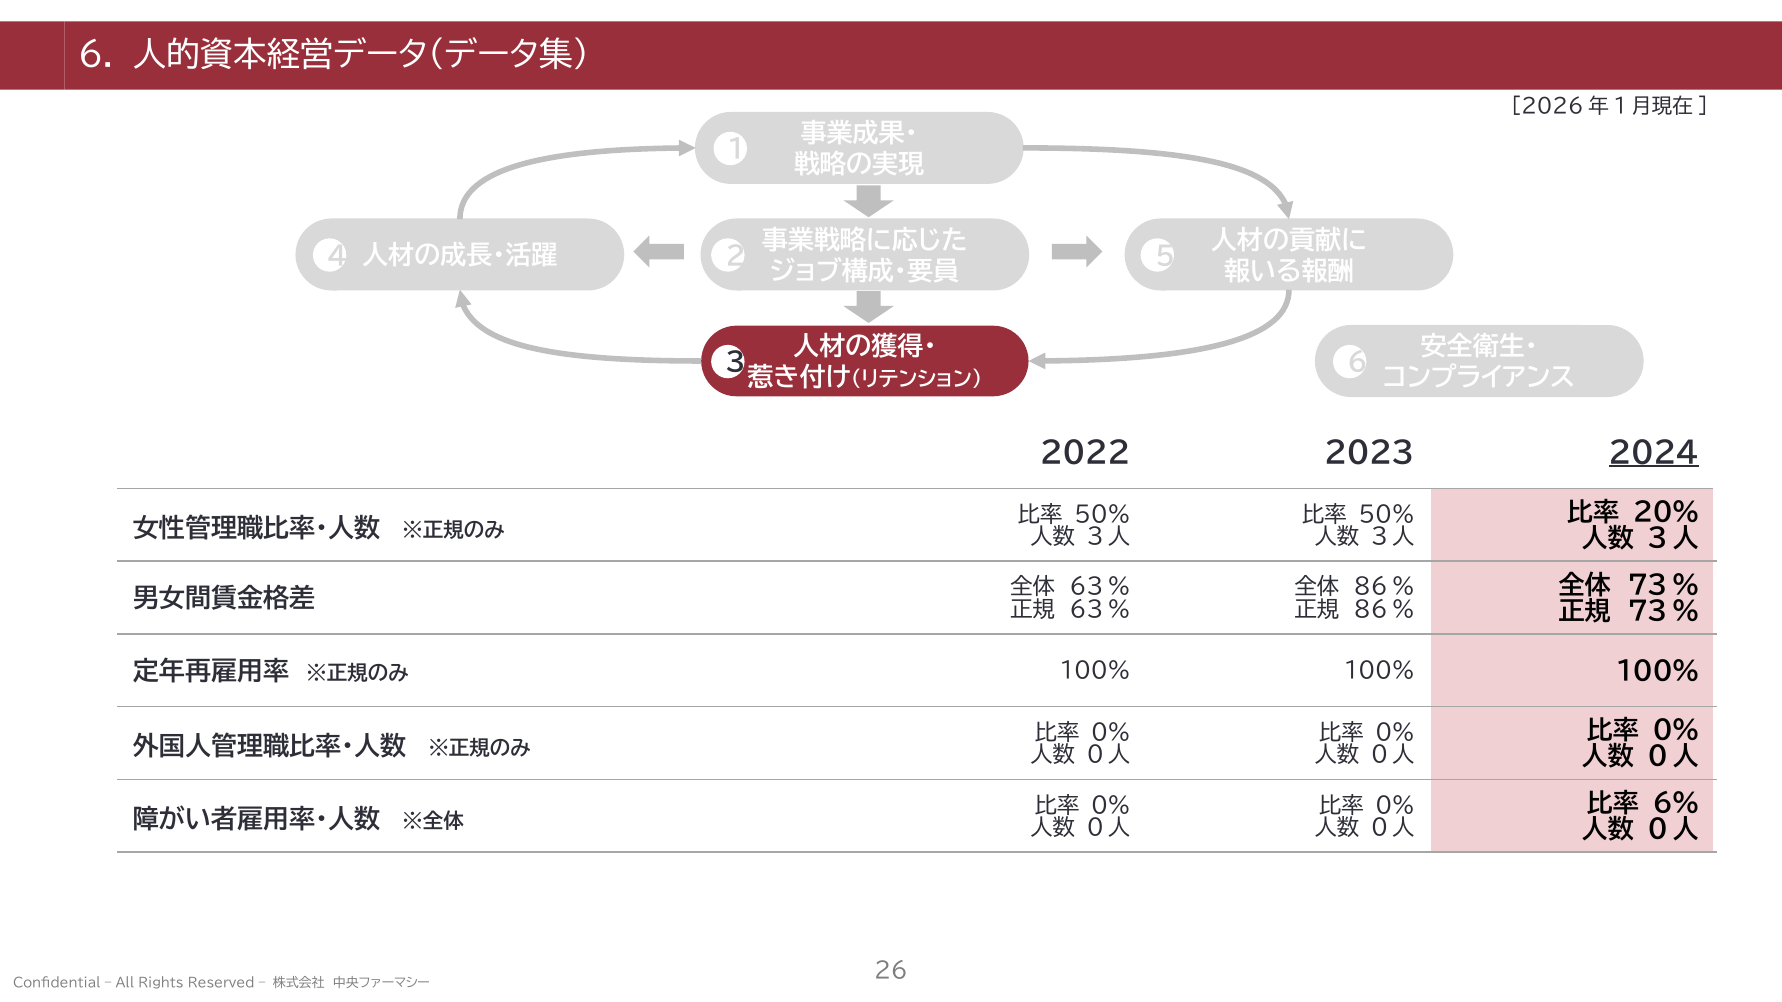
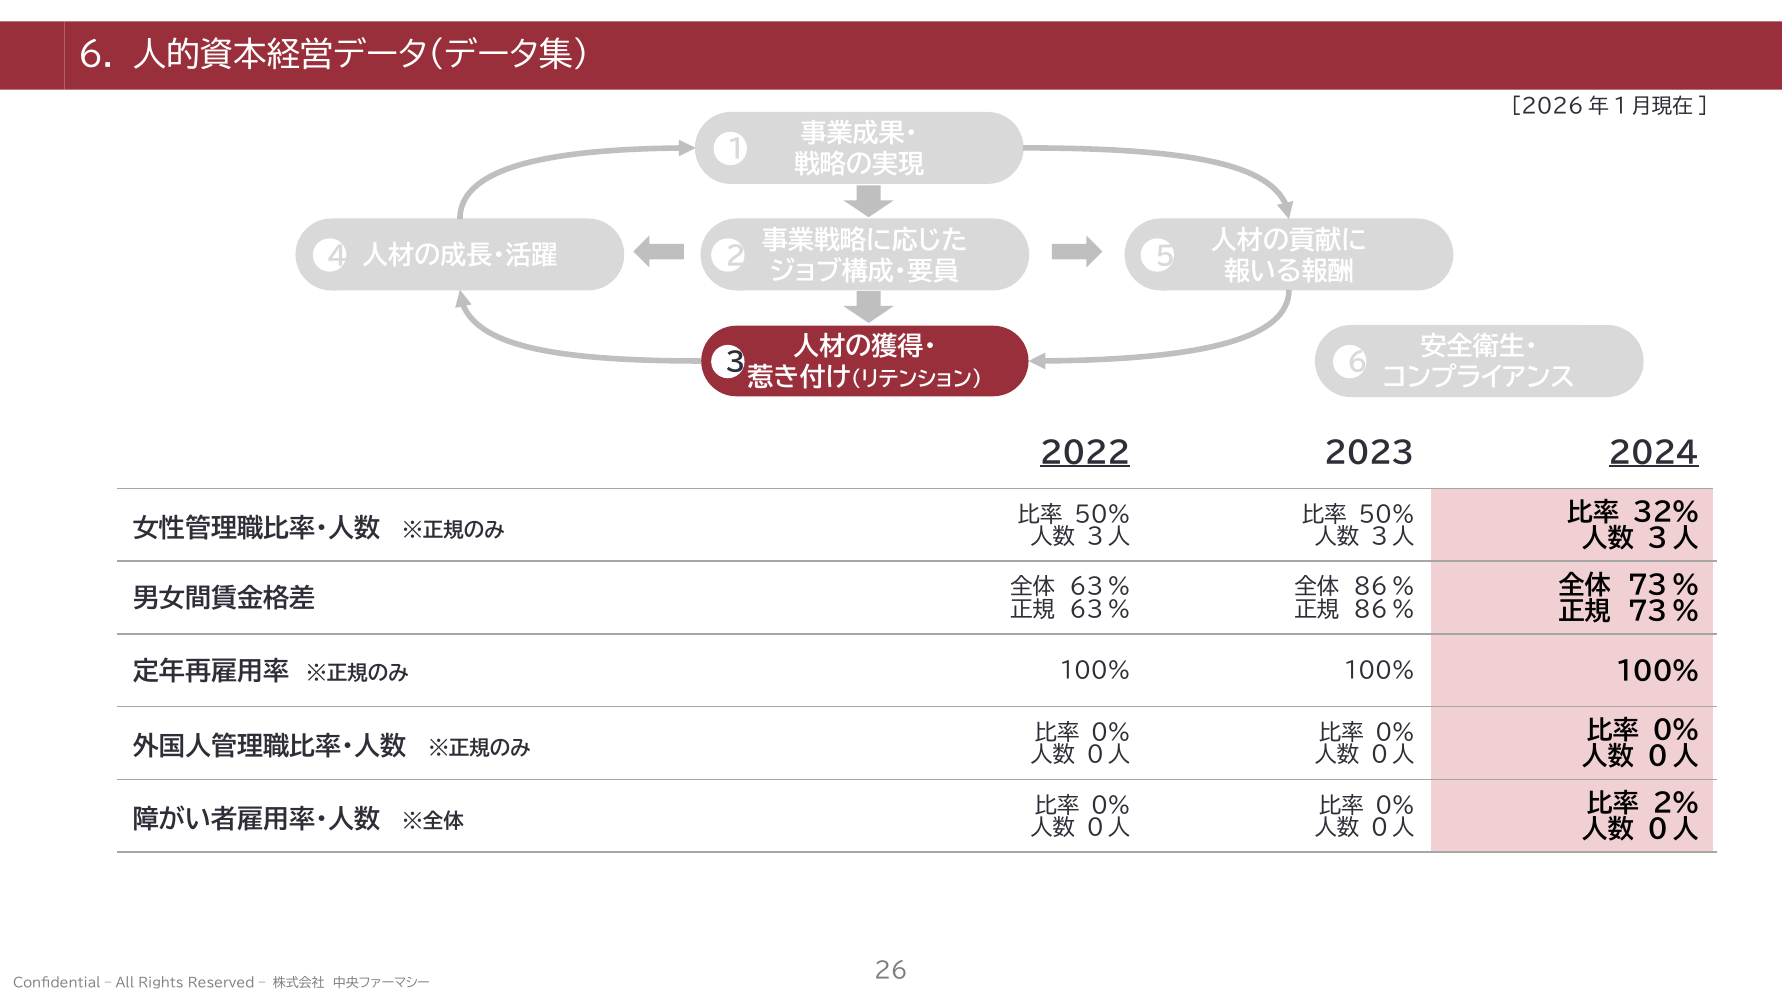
2022 underline: none -> present
20%: 20% -> 32%
6%: 6% -> 2%
